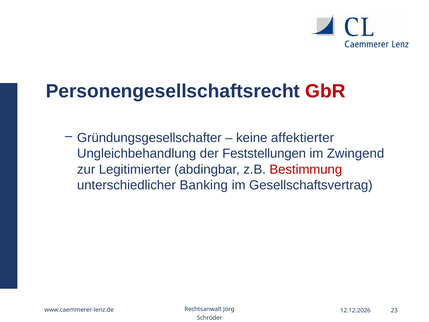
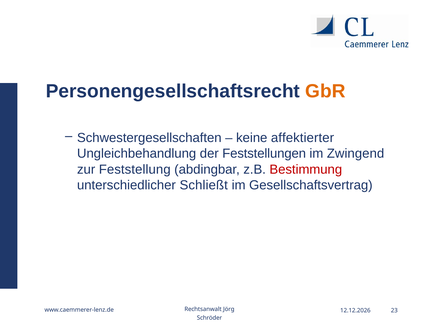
GbR colour: red -> orange
Gründungsgesellschafter: Gründungsgesellschafter -> Schwestergesellschaften
Legitimierter: Legitimierter -> Feststellung
Banking: Banking -> Schließt
